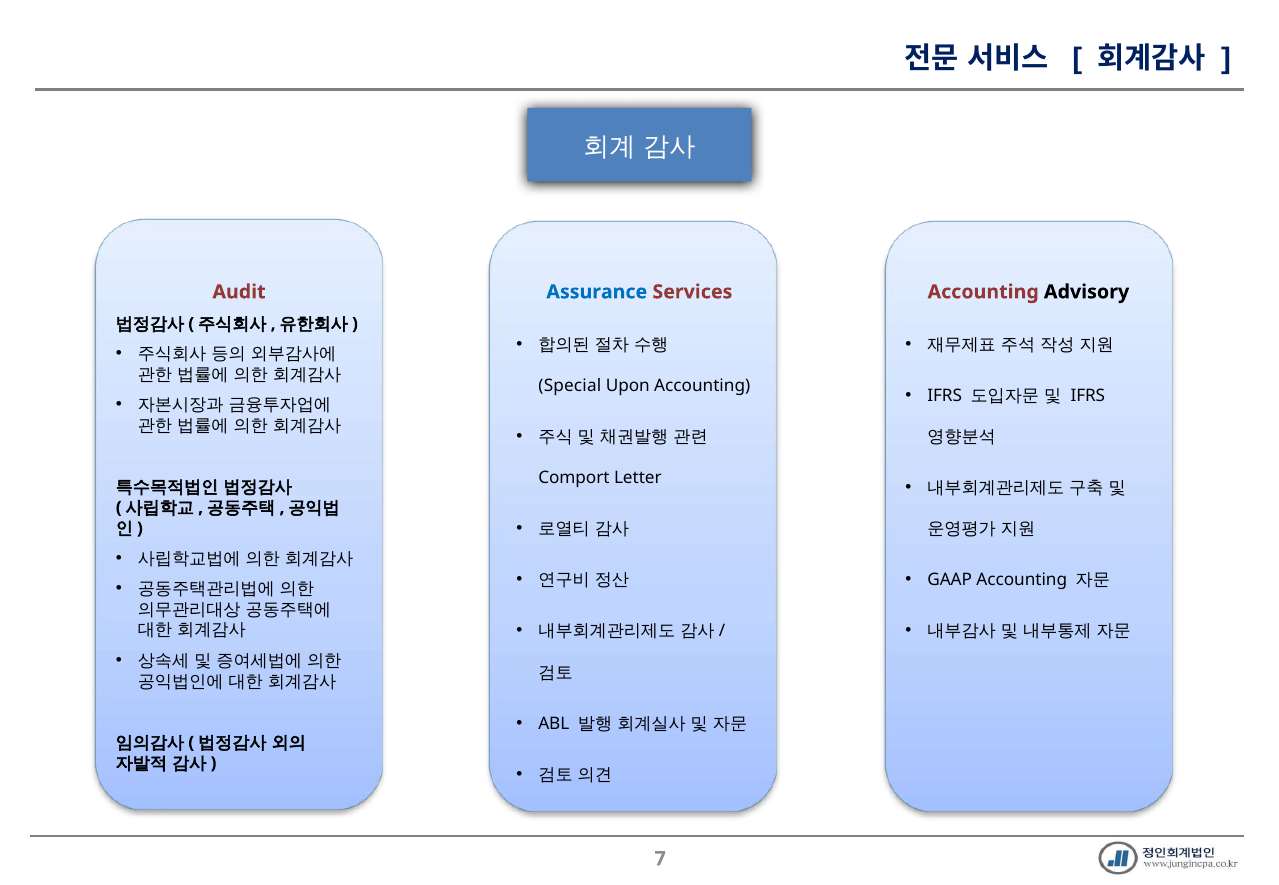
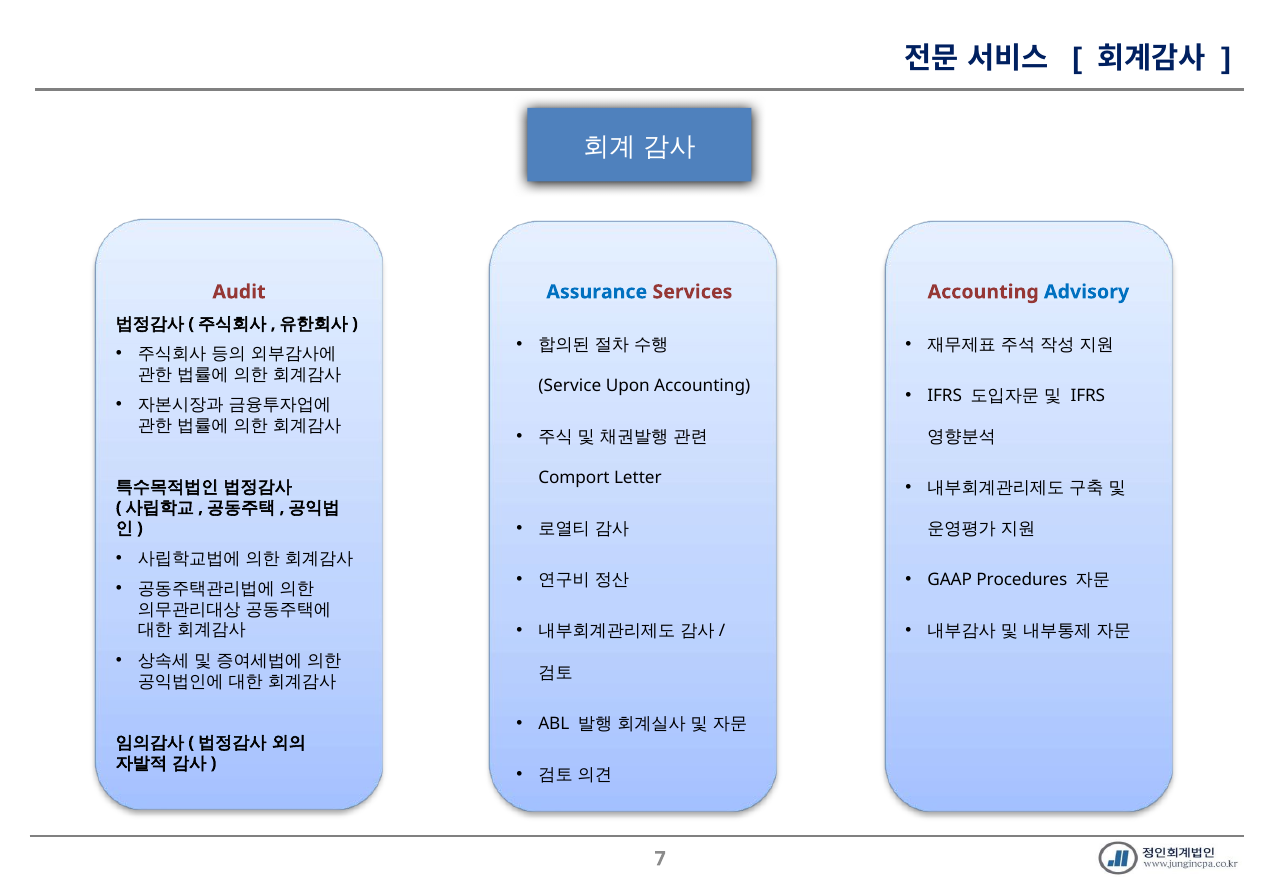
Advisory colour: black -> blue
Special: Special -> Service
GAAP Accounting: Accounting -> Procedures
